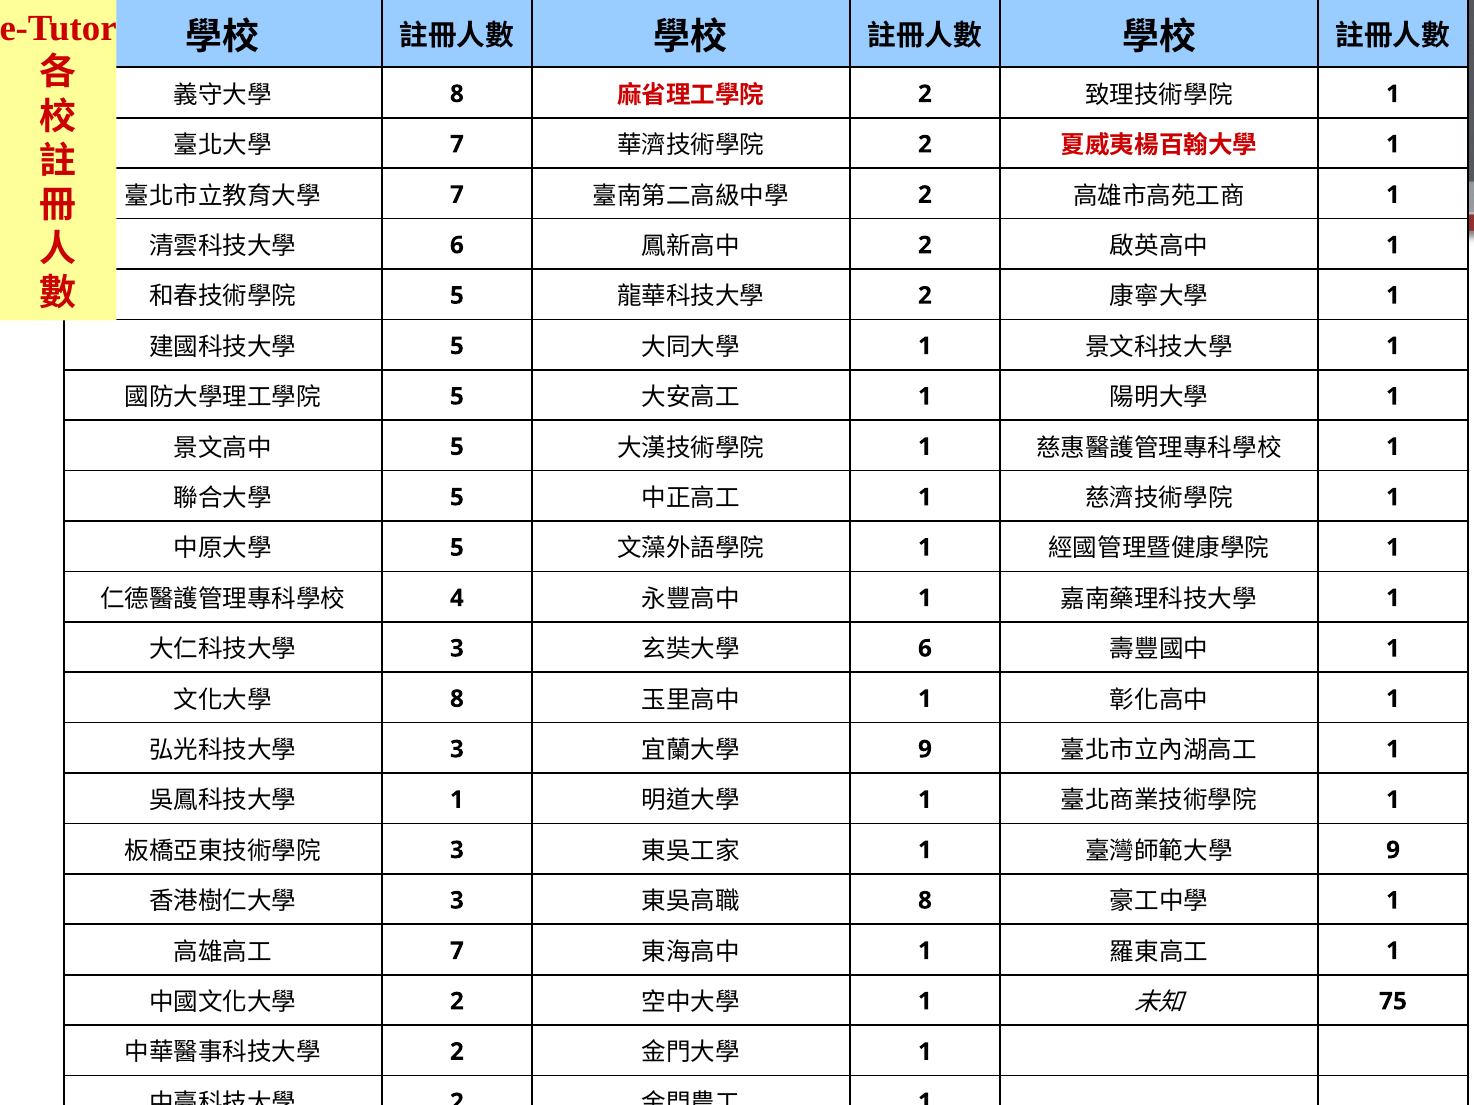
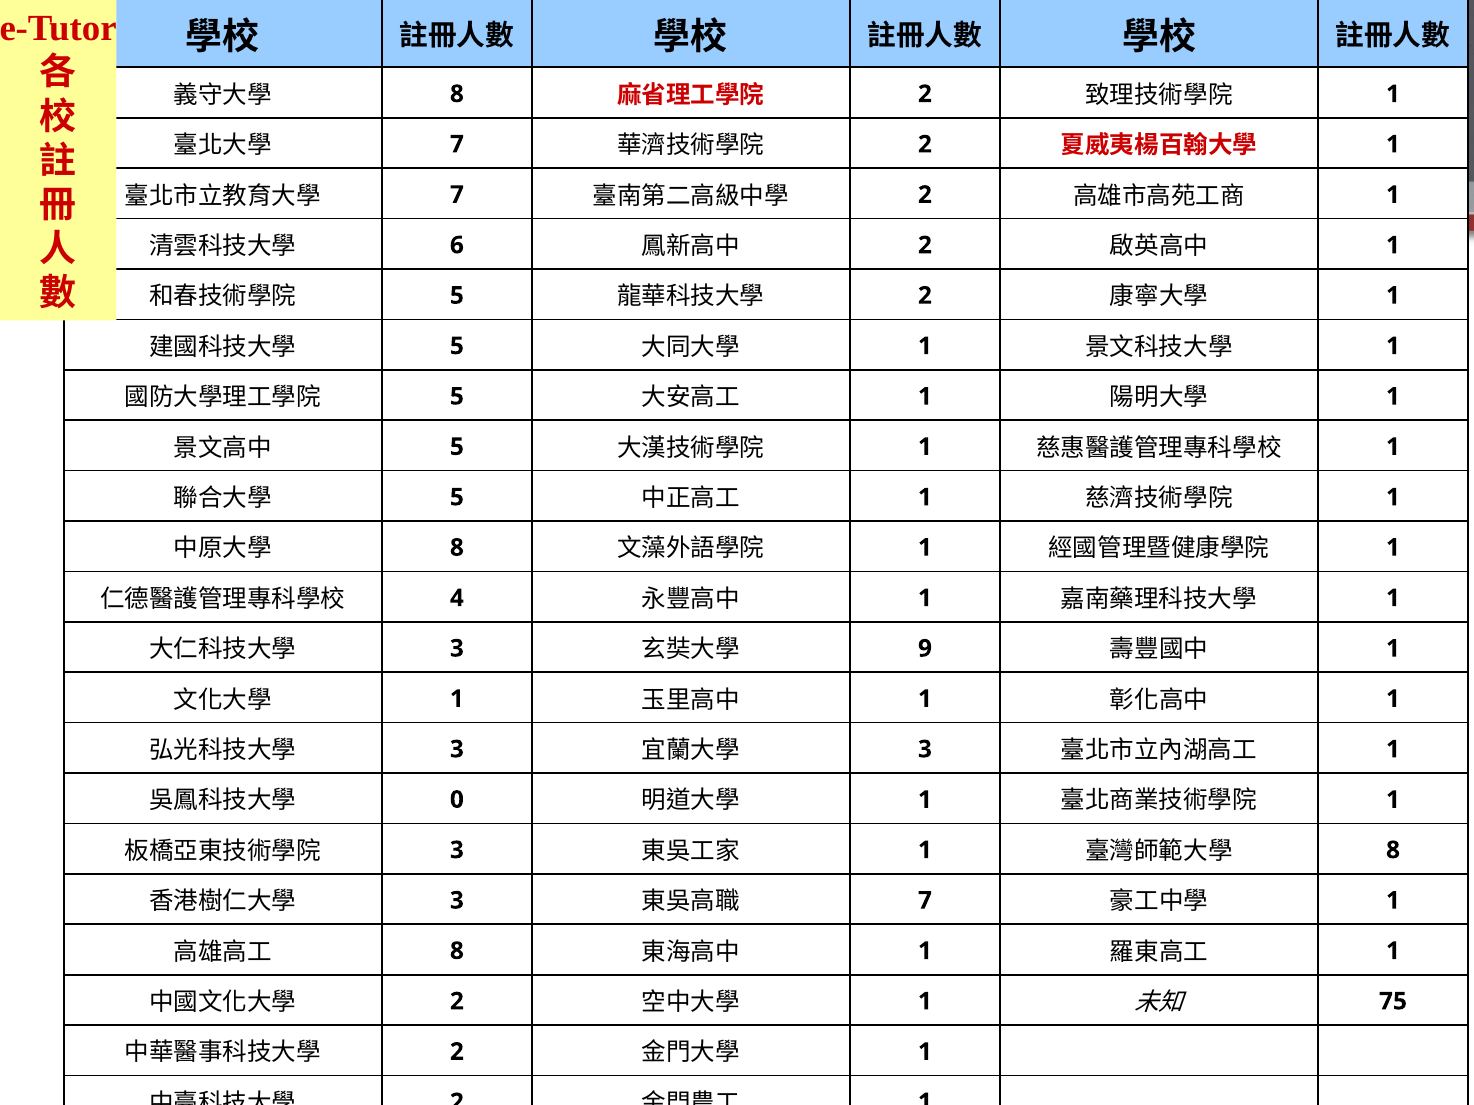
5 at (457, 548): 5 -> 8
6 at (925, 649): 6 -> 9
8 at (457, 699): 8 -> 1
9 at (925, 750): 9 -> 3
1 at (457, 800): 1 -> 0
9 at (1393, 850): 9 -> 8
8 at (925, 901): 8 -> 7
7 at (457, 951): 7 -> 8
